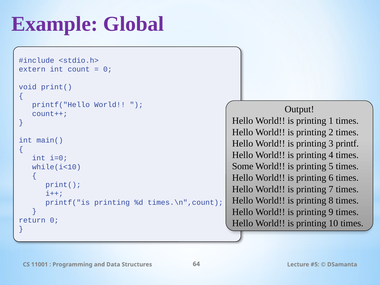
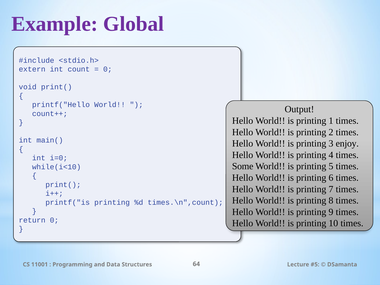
printf: printf -> enjoy
